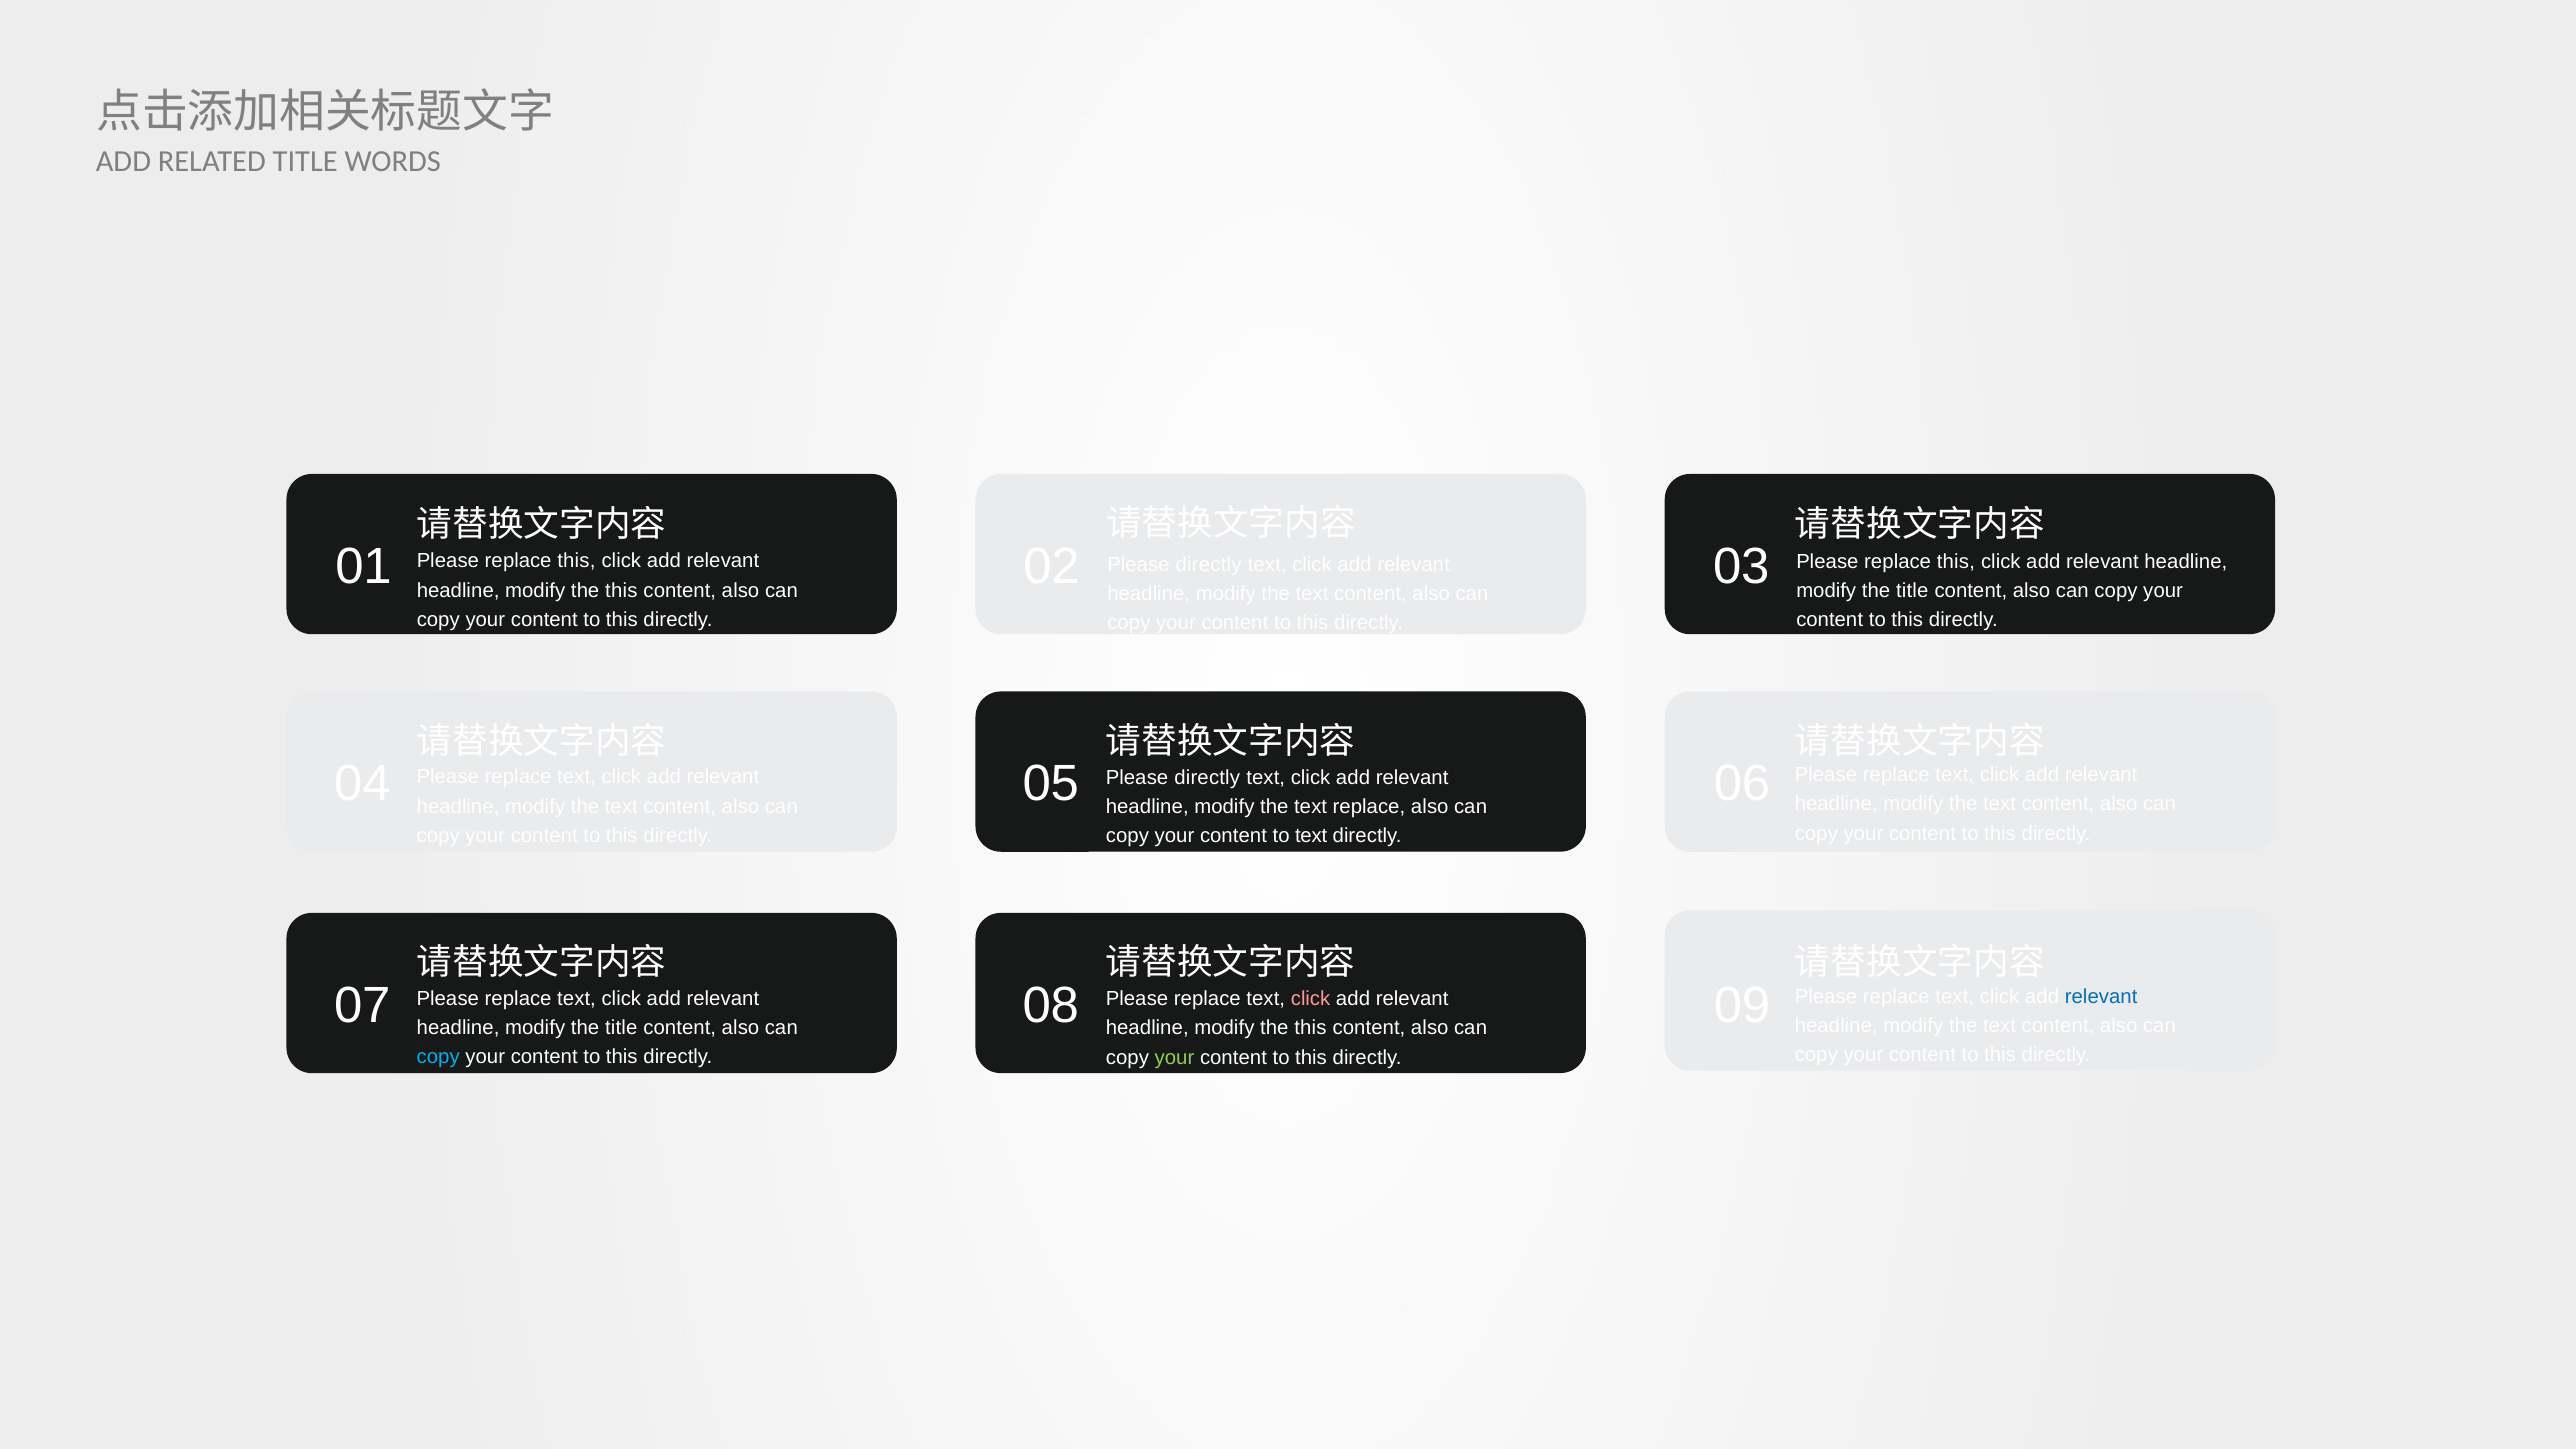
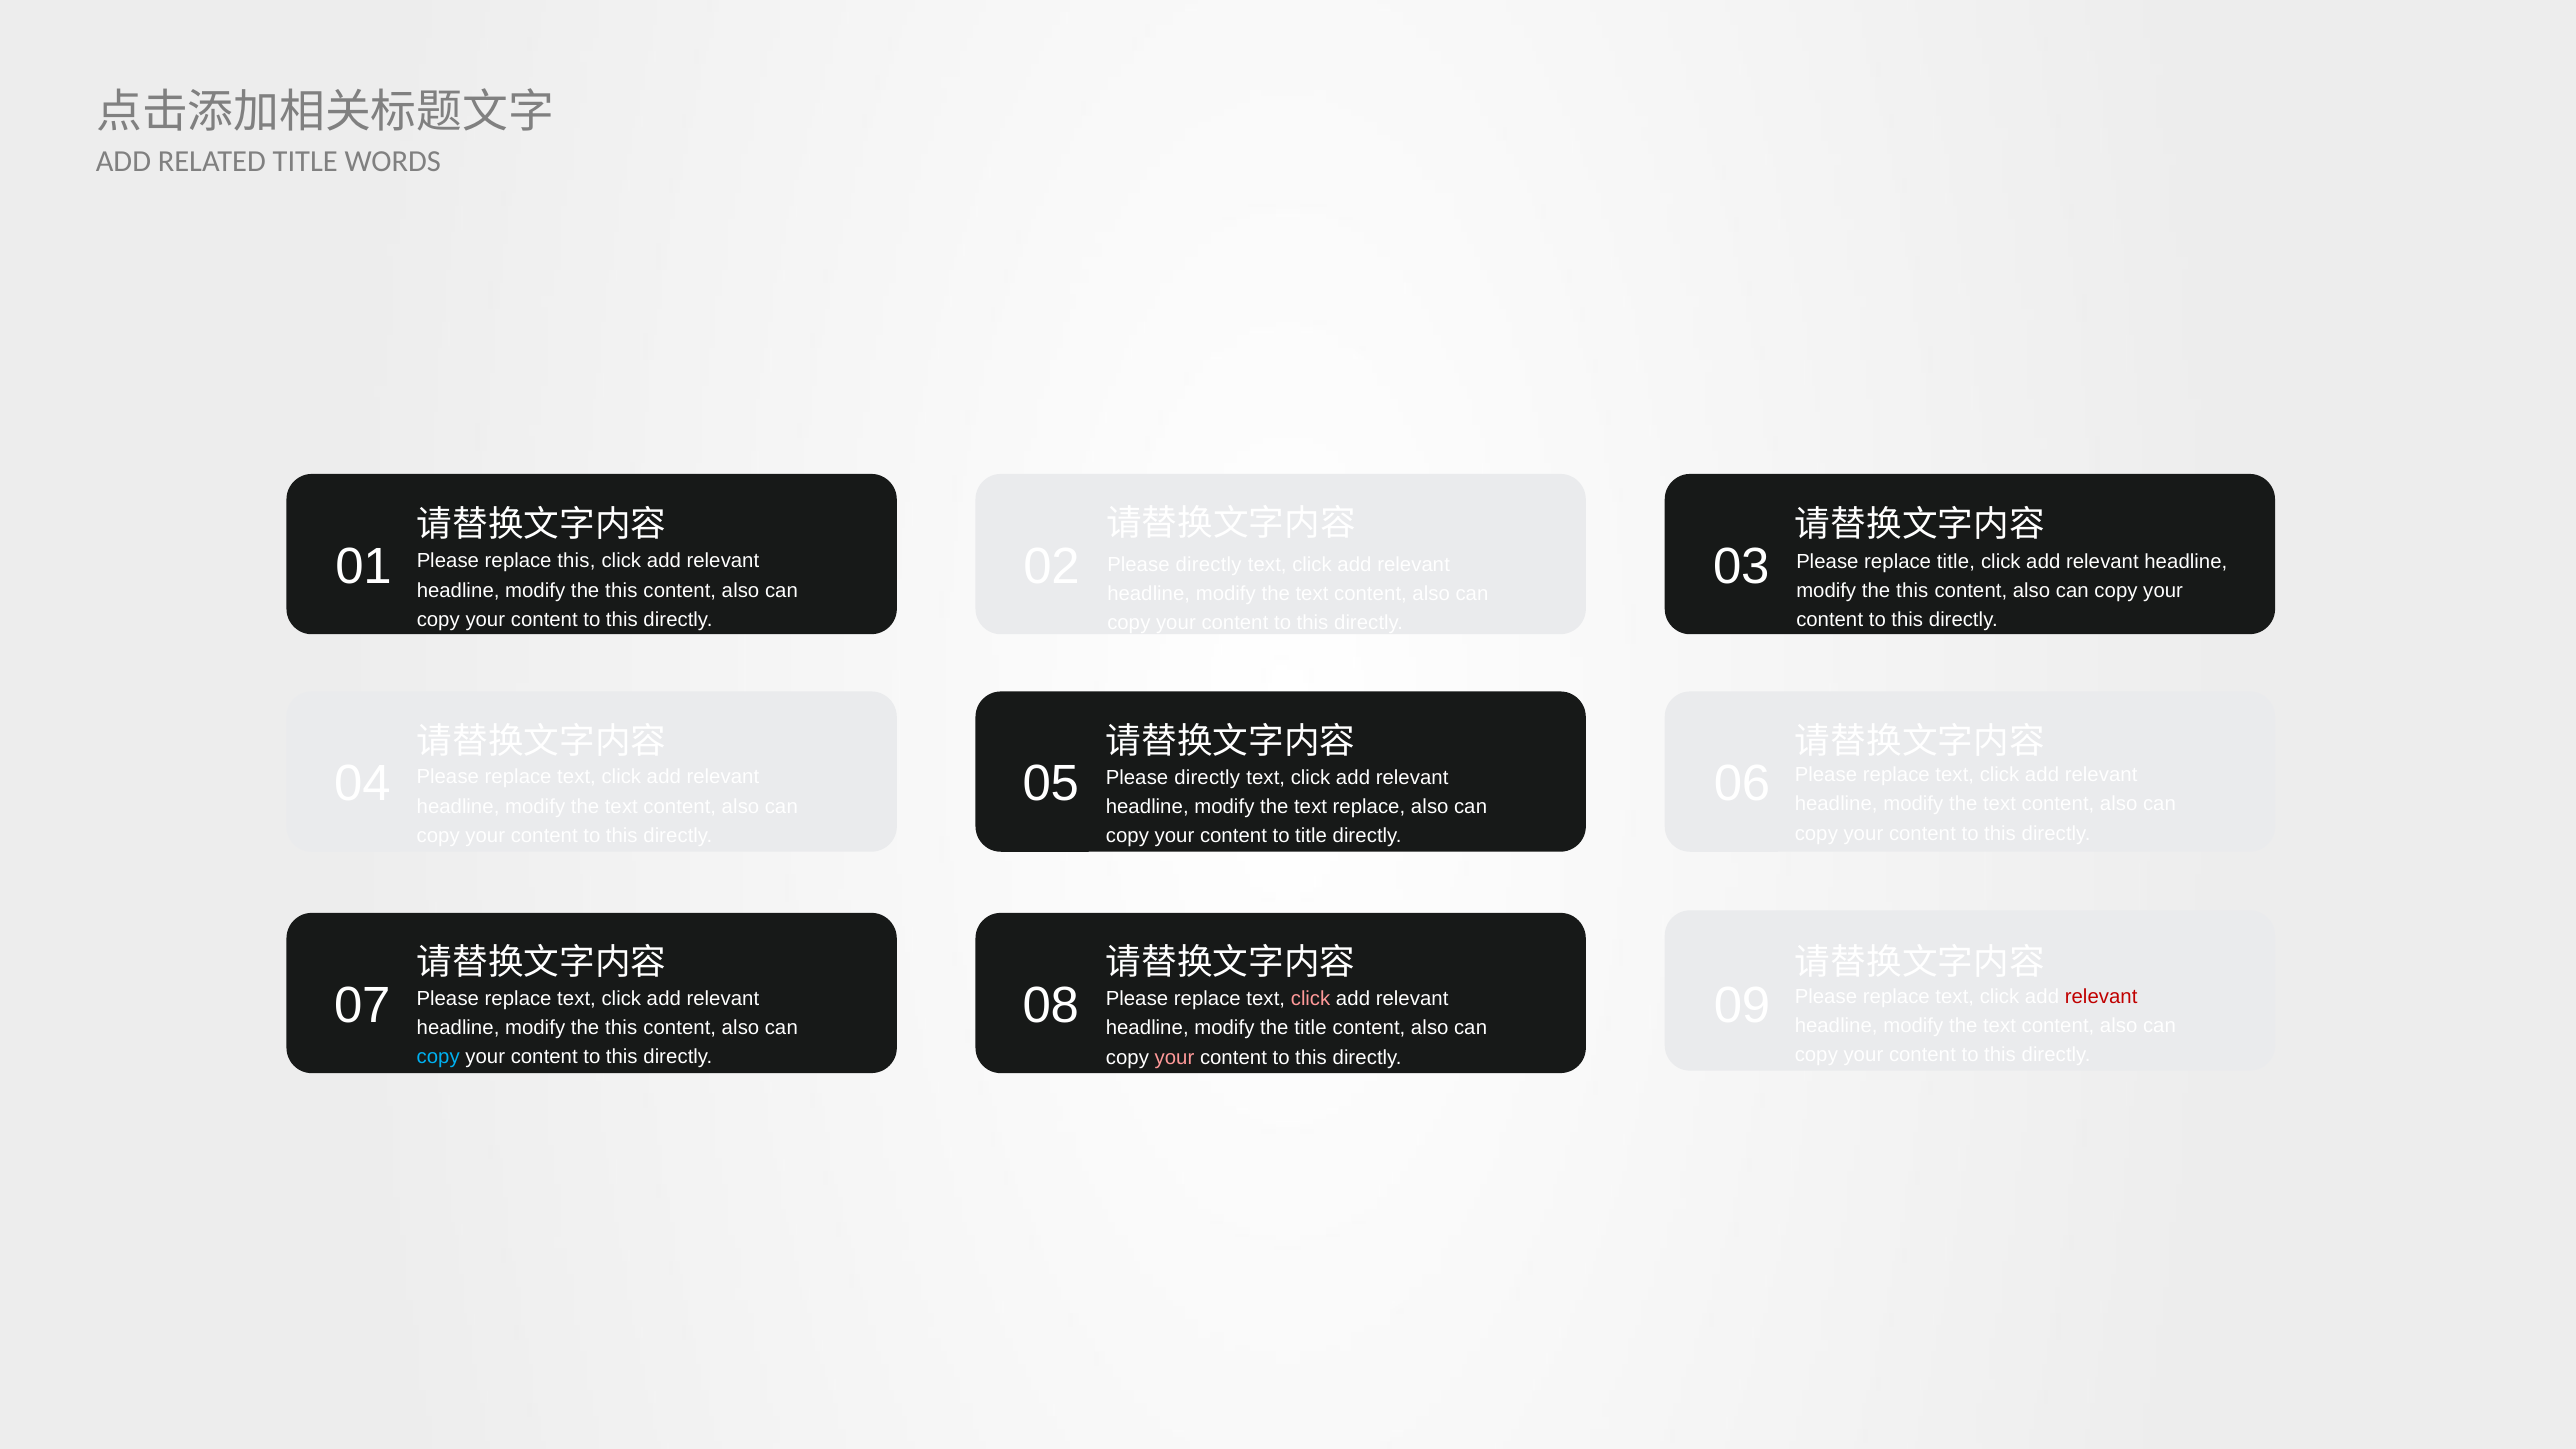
this at (1956, 562): this -> title
title at (1912, 591): title -> this
to text: text -> title
relevant at (2101, 996) colour: blue -> red
title at (621, 1028): title -> this
this at (1310, 1028): this -> title
your at (1175, 1057) colour: light green -> pink
